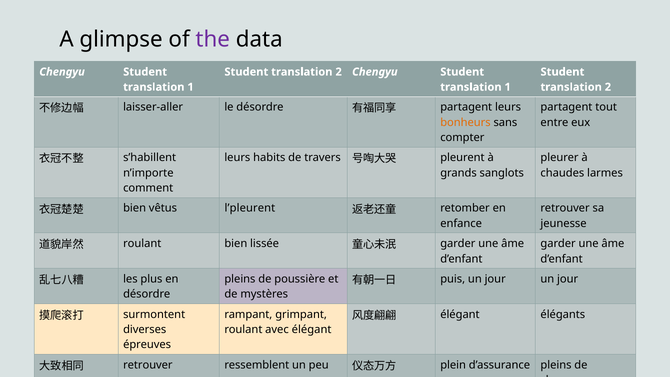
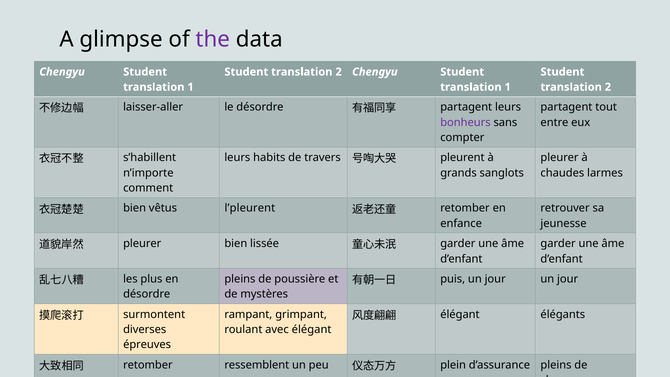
bonheurs colour: orange -> purple
roulant at (142, 244): roulant -> pleurer
retrouver at (148, 365): retrouver -> retomber
